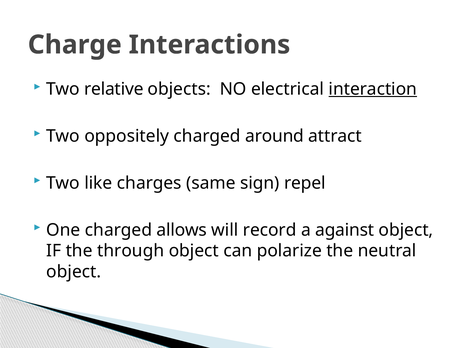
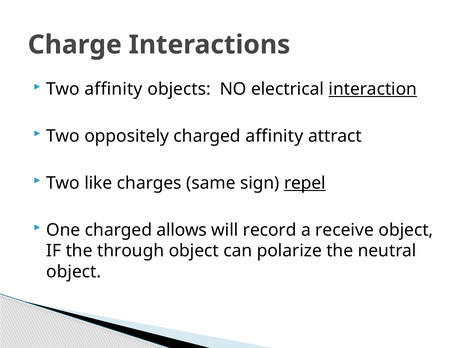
Two relative: relative -> affinity
charged around: around -> affinity
repel underline: none -> present
against: against -> receive
